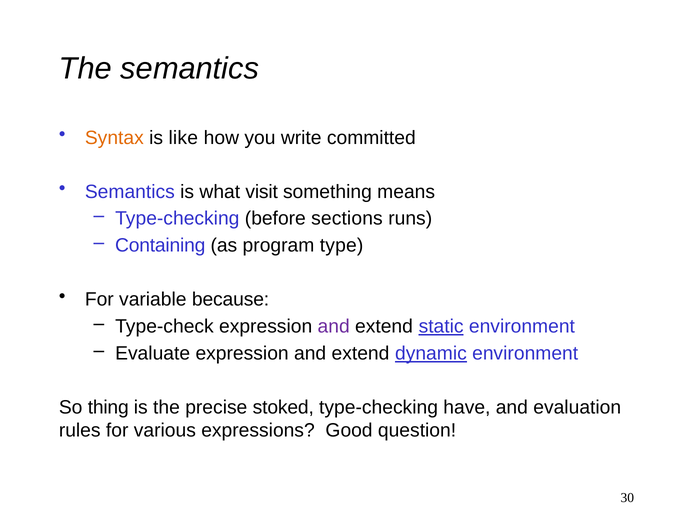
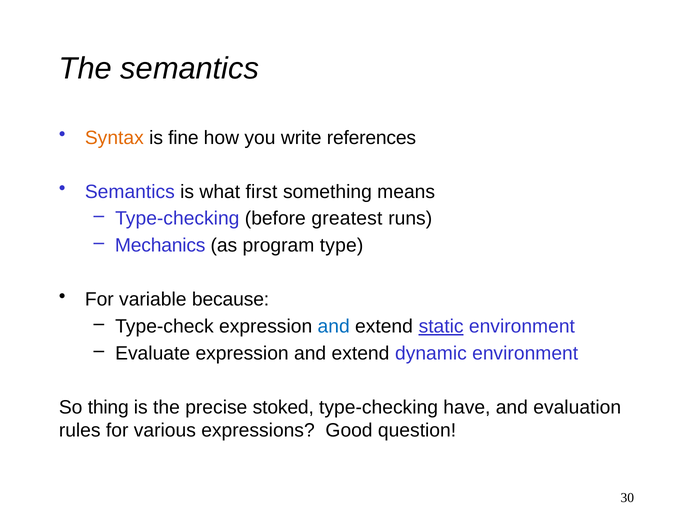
like: like -> fine
committed: committed -> references
visit: visit -> first
sections: sections -> greatest
Containing: Containing -> Mechanics
and at (334, 326) colour: purple -> blue
dynamic underline: present -> none
